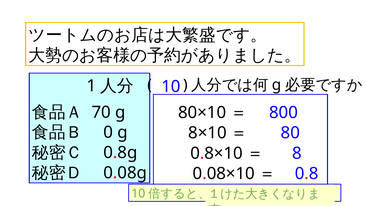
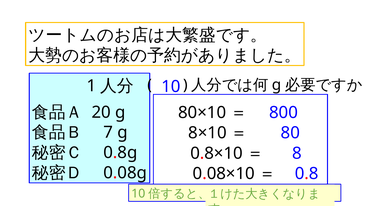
70: 70 -> 20
0: 0 -> 7
